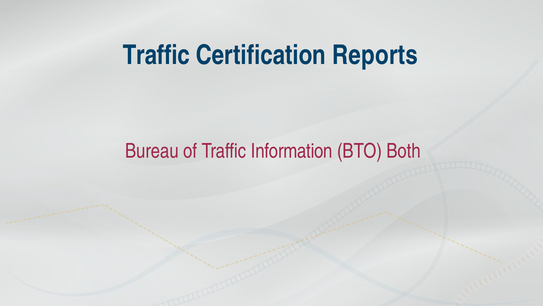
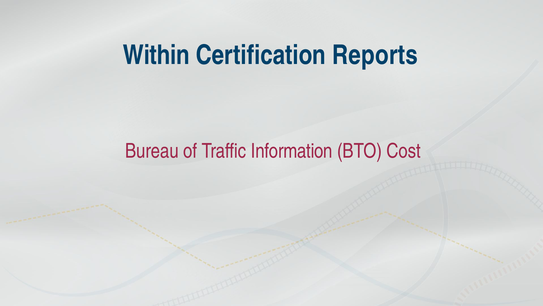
Traffic at (156, 55): Traffic -> Within
Both: Both -> Cost
